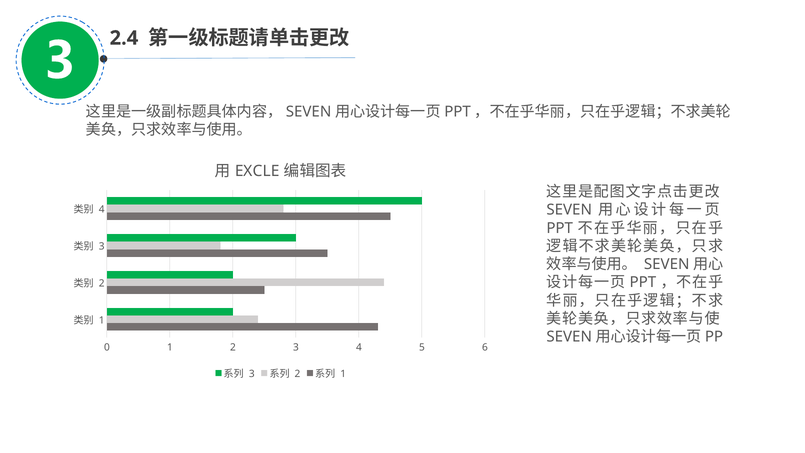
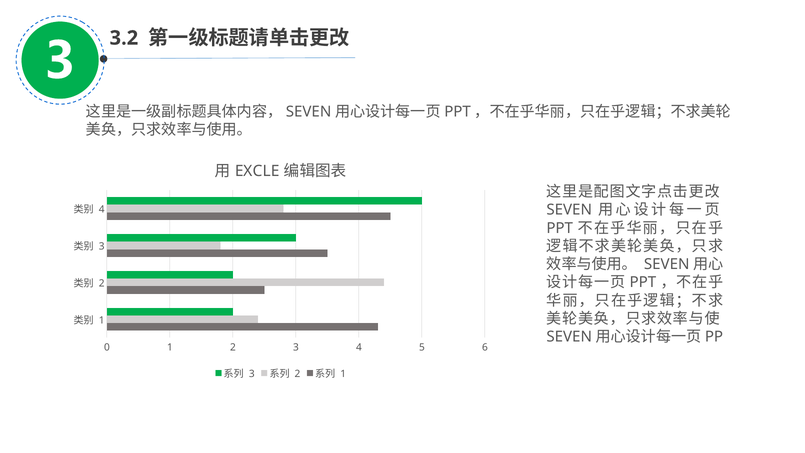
2.4: 2.4 -> 3.2
